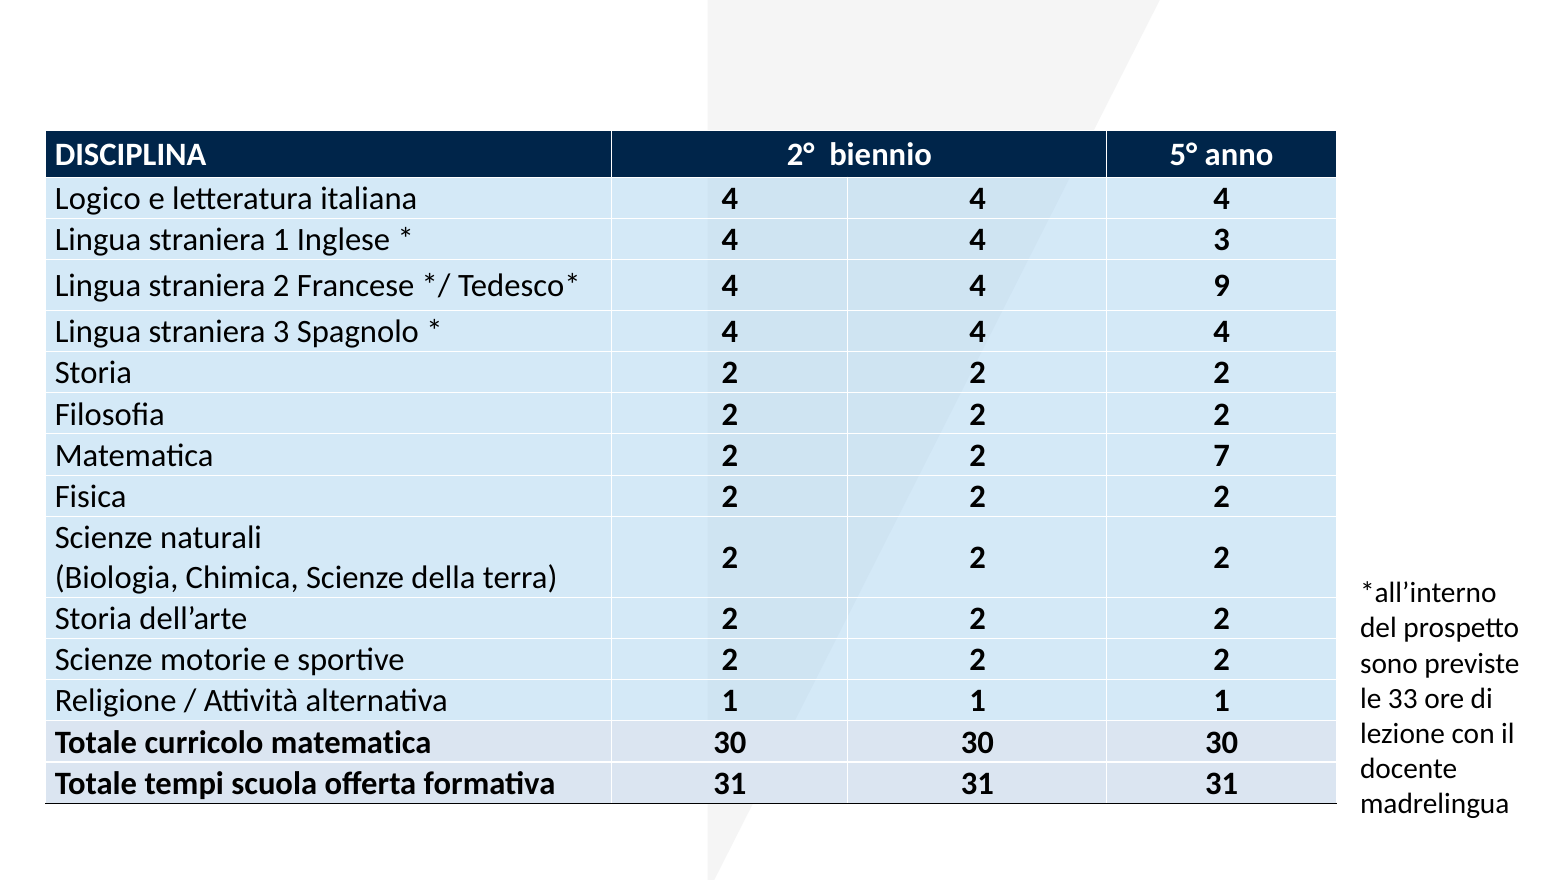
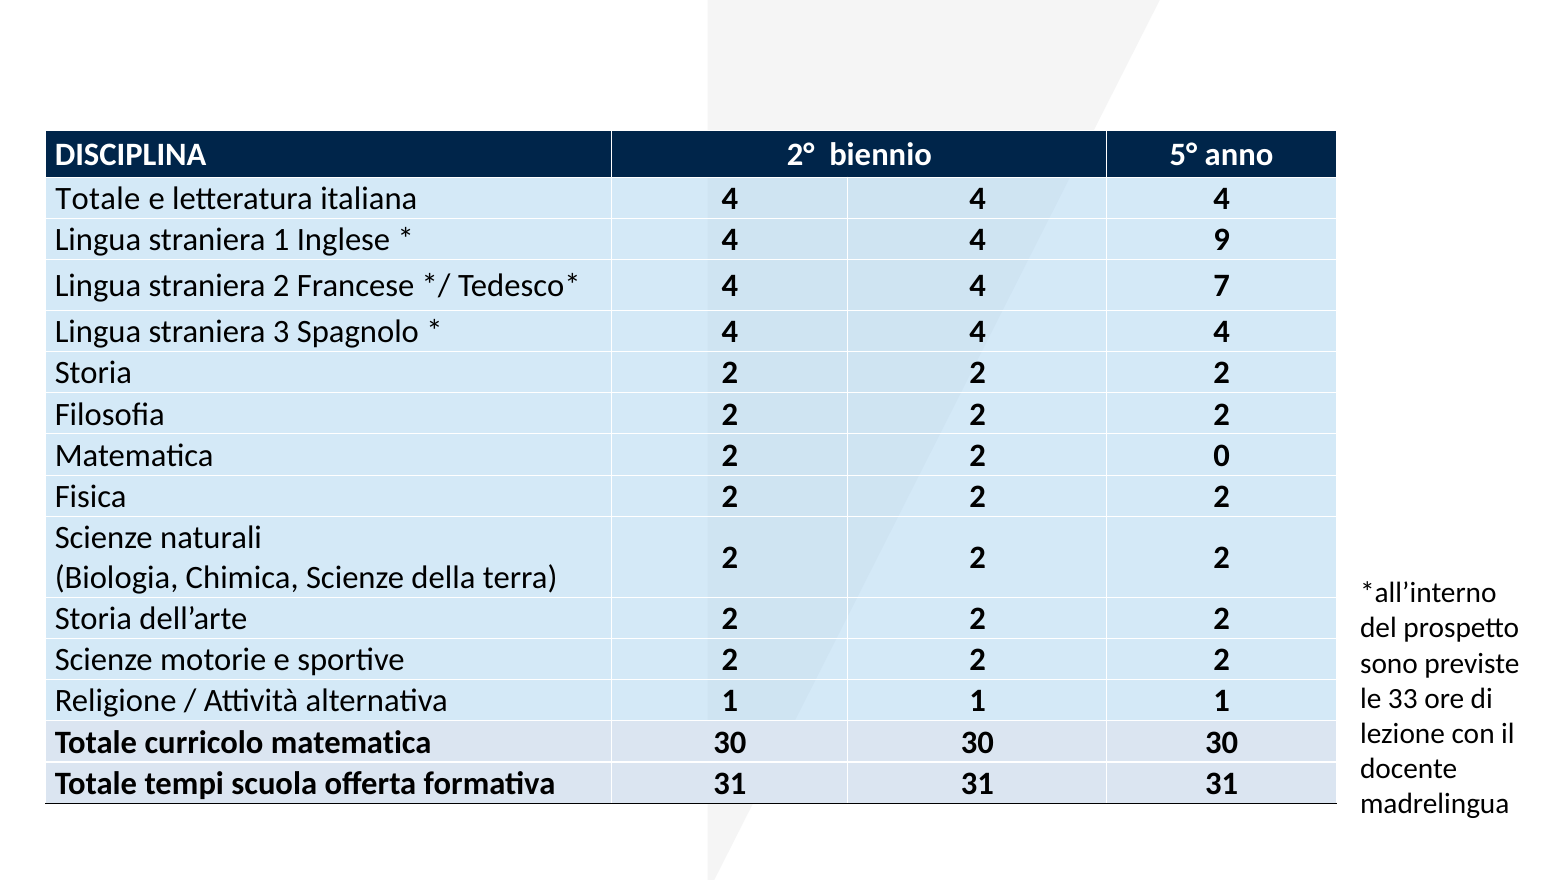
Logico at (98, 199): Logico -> Totale
4 3: 3 -> 9
9: 9 -> 7
7: 7 -> 0
